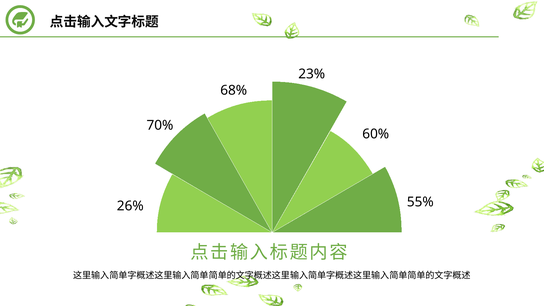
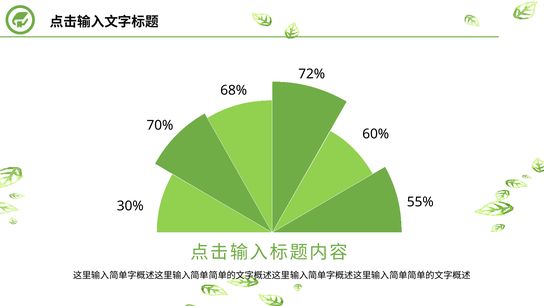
23%: 23% -> 72%
26%: 26% -> 30%
